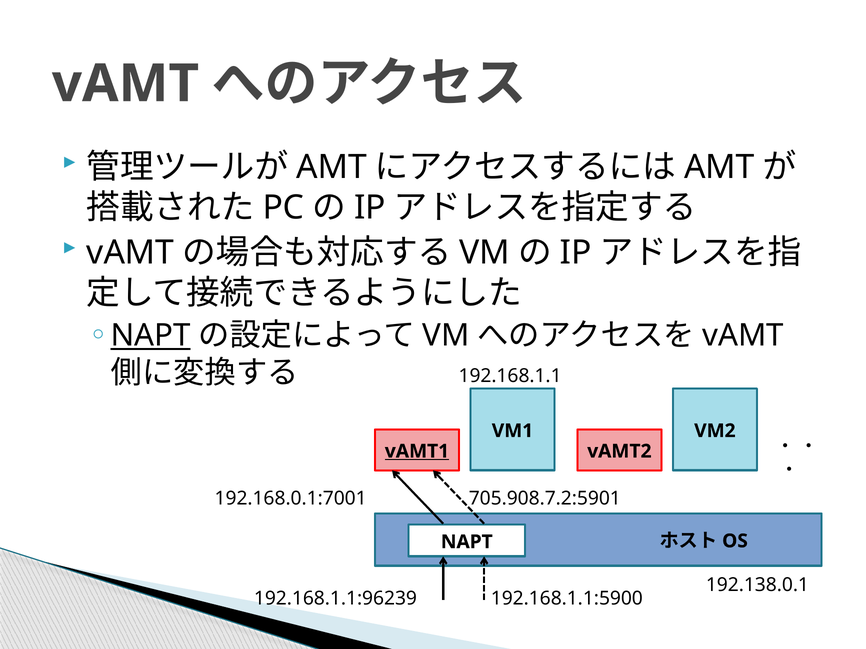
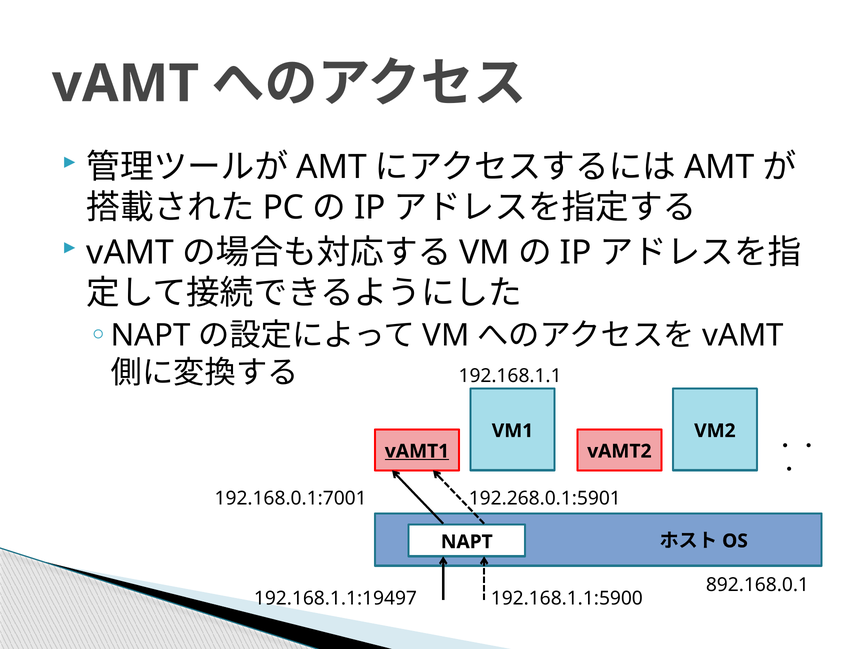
NAPT at (151, 336) underline: present -> none
705.908.7.2:5901: 705.908.7.2:5901 -> 192.268.0.1:5901
192.138.0.1: 192.138.0.1 -> 892.168.0.1
192.168.1.1:96239: 192.168.1.1:96239 -> 192.168.1.1:19497
